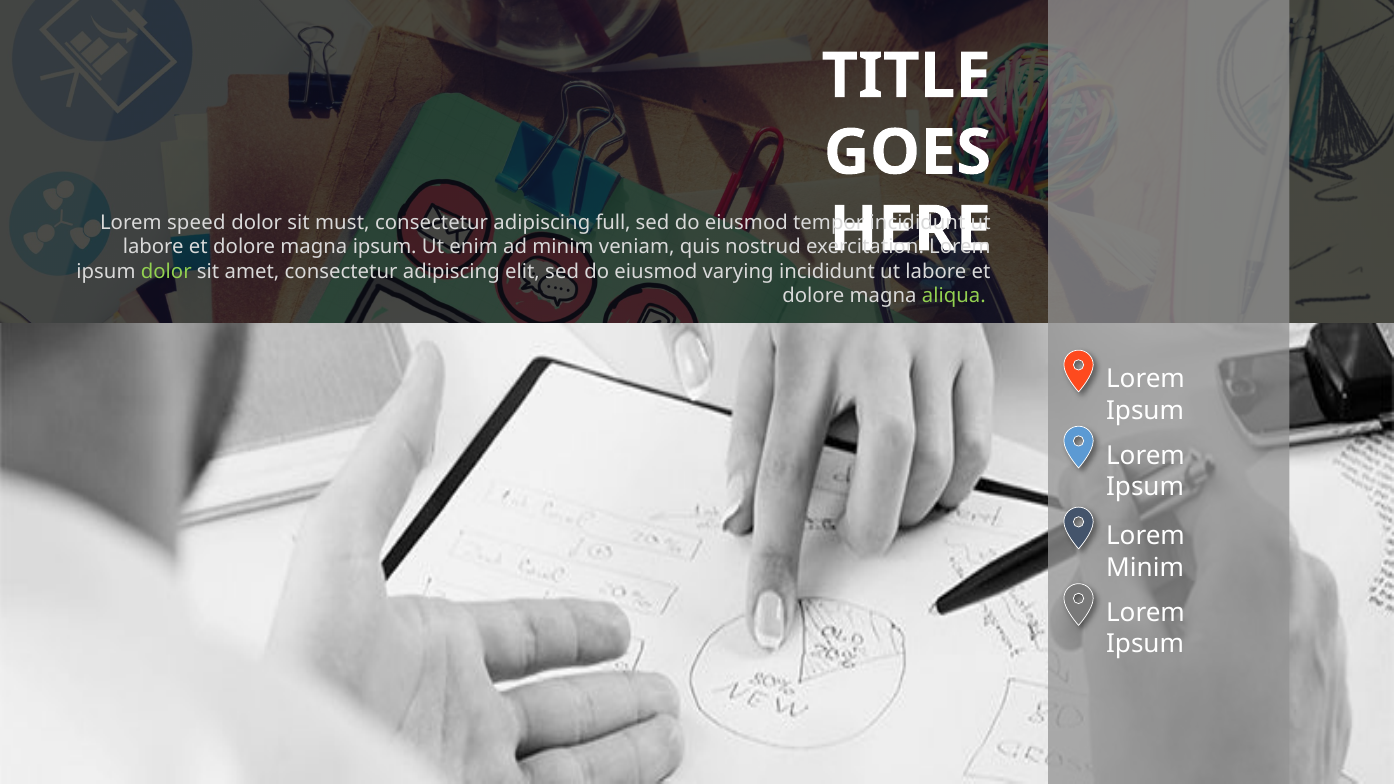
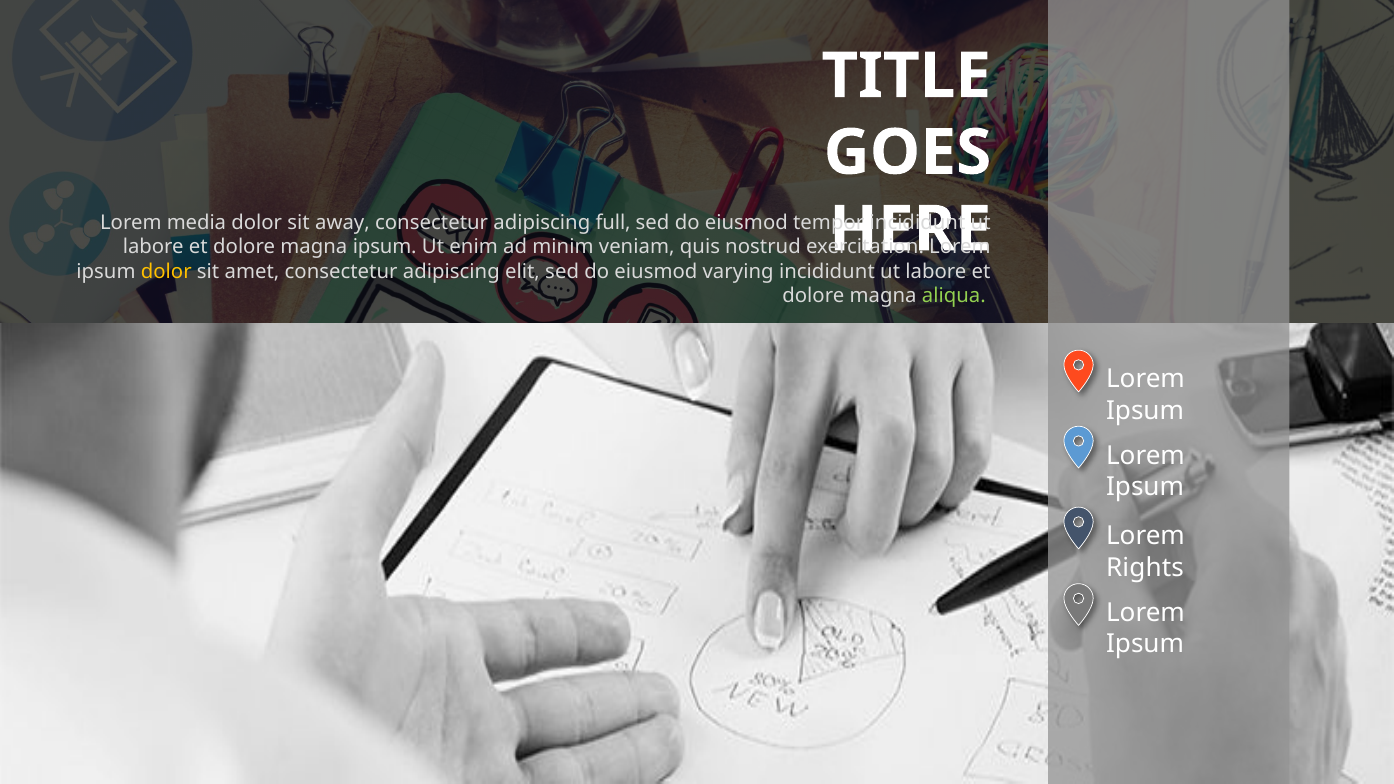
speed: speed -> media
must: must -> away
dolor at (166, 271) colour: light green -> yellow
Minim at (1145, 568): Minim -> Rights
